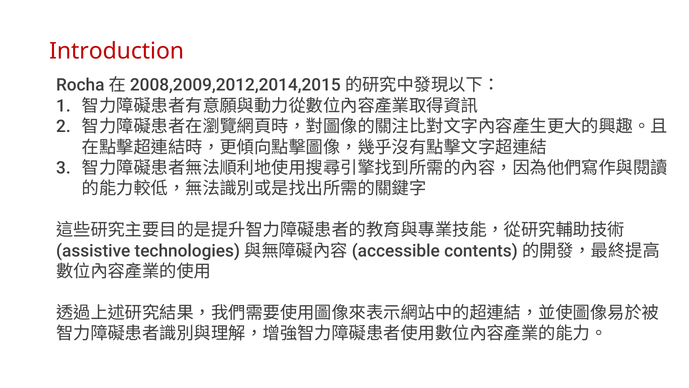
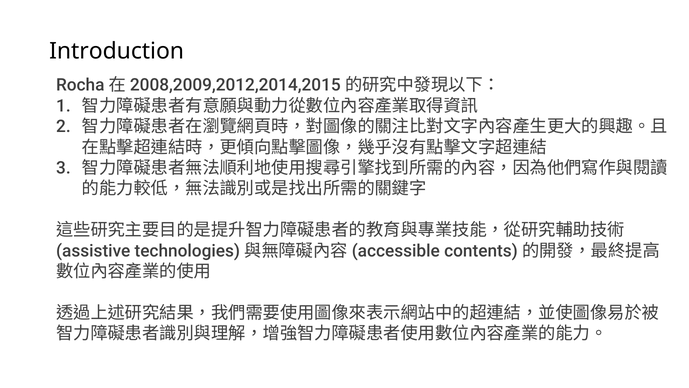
Introduction colour: red -> black
